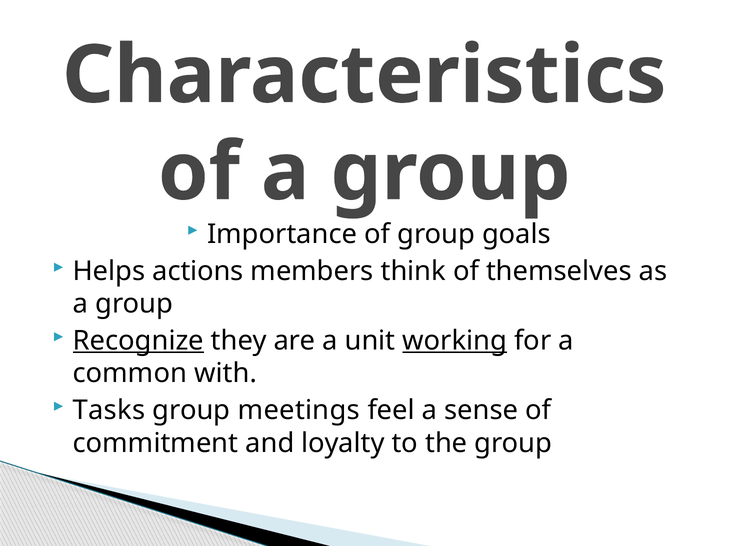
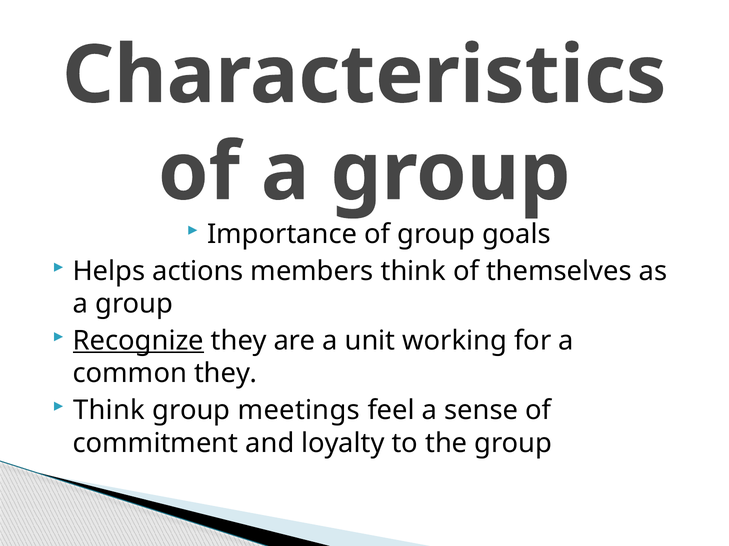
working underline: present -> none
common with: with -> they
Tasks at (109, 411): Tasks -> Think
